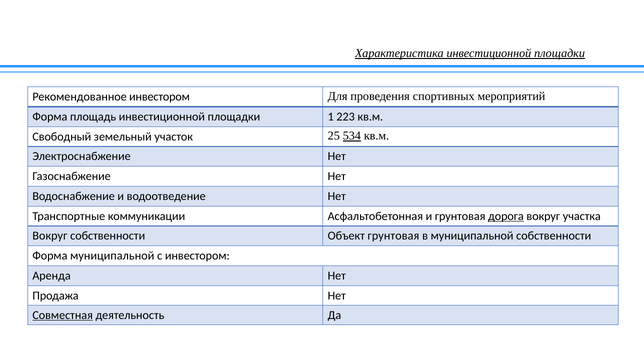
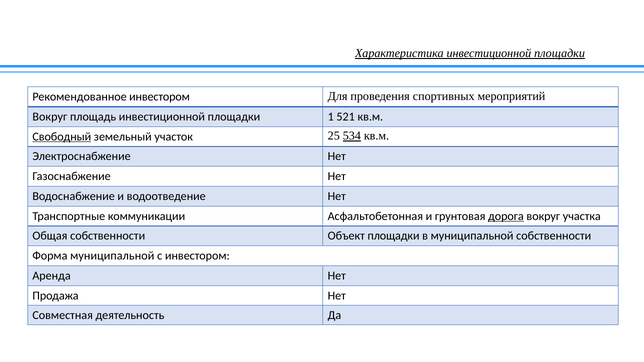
Форма at (50, 117): Форма -> Вокруг
223: 223 -> 521
Свободный underline: none -> present
Вокруг at (50, 236): Вокруг -> Общая
Объект грунтовая: грунтовая -> площадки
Совместная underline: present -> none
